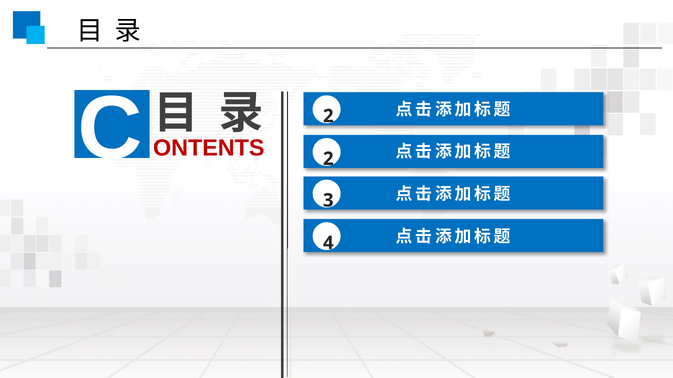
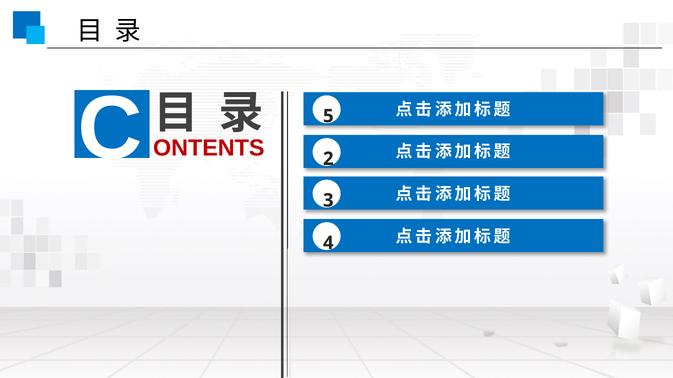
C 2: 2 -> 5
